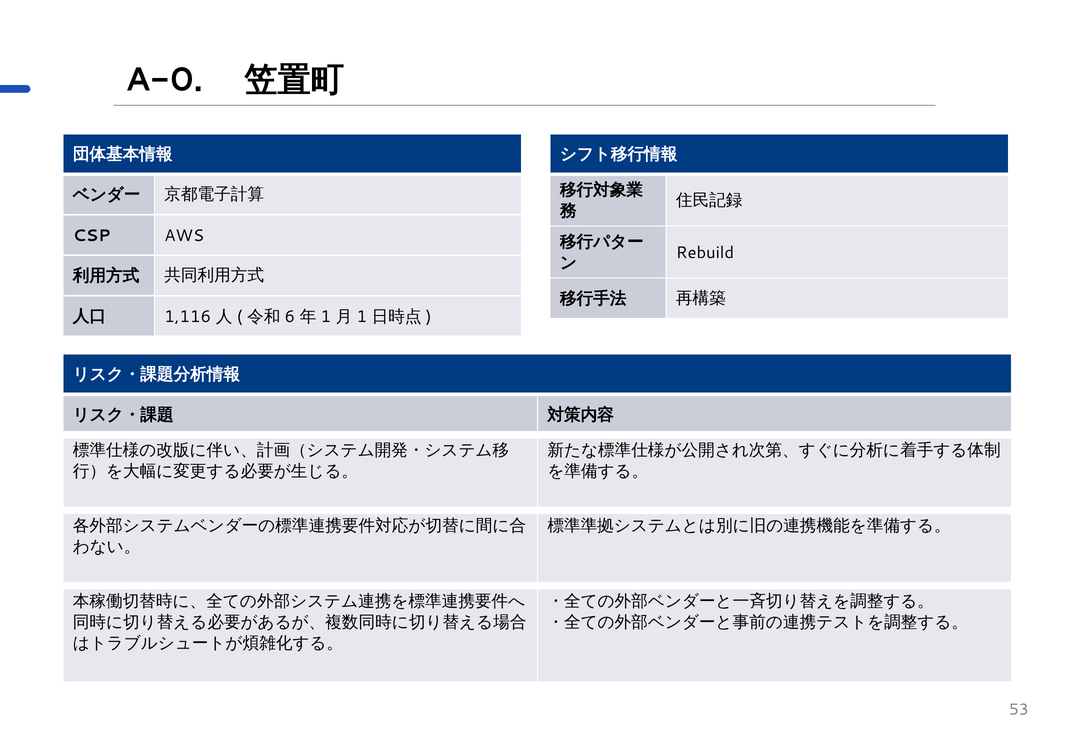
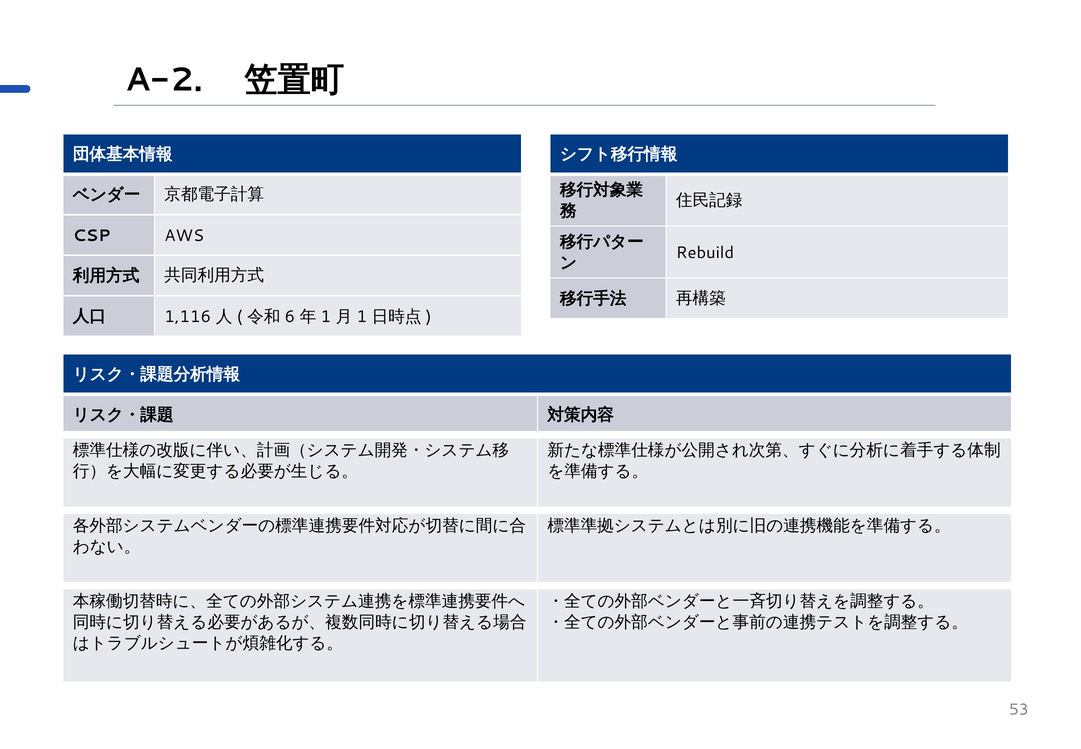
A-0: A-0 -> A-2
